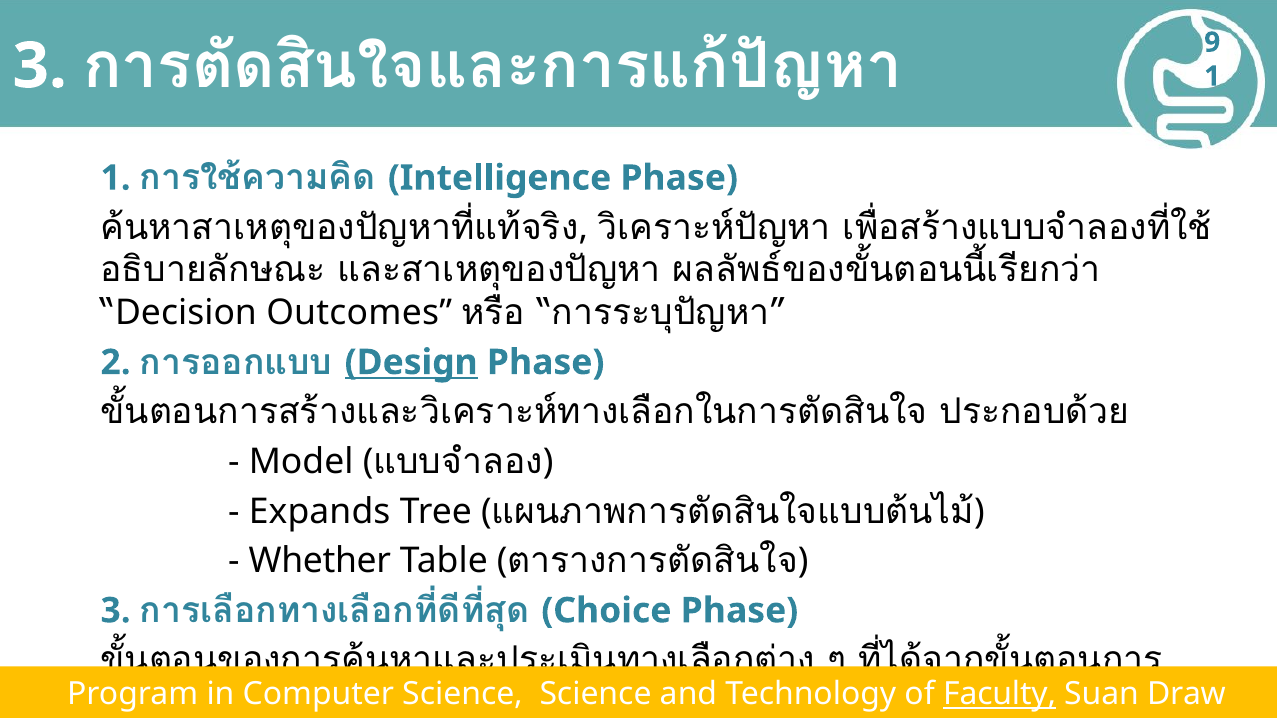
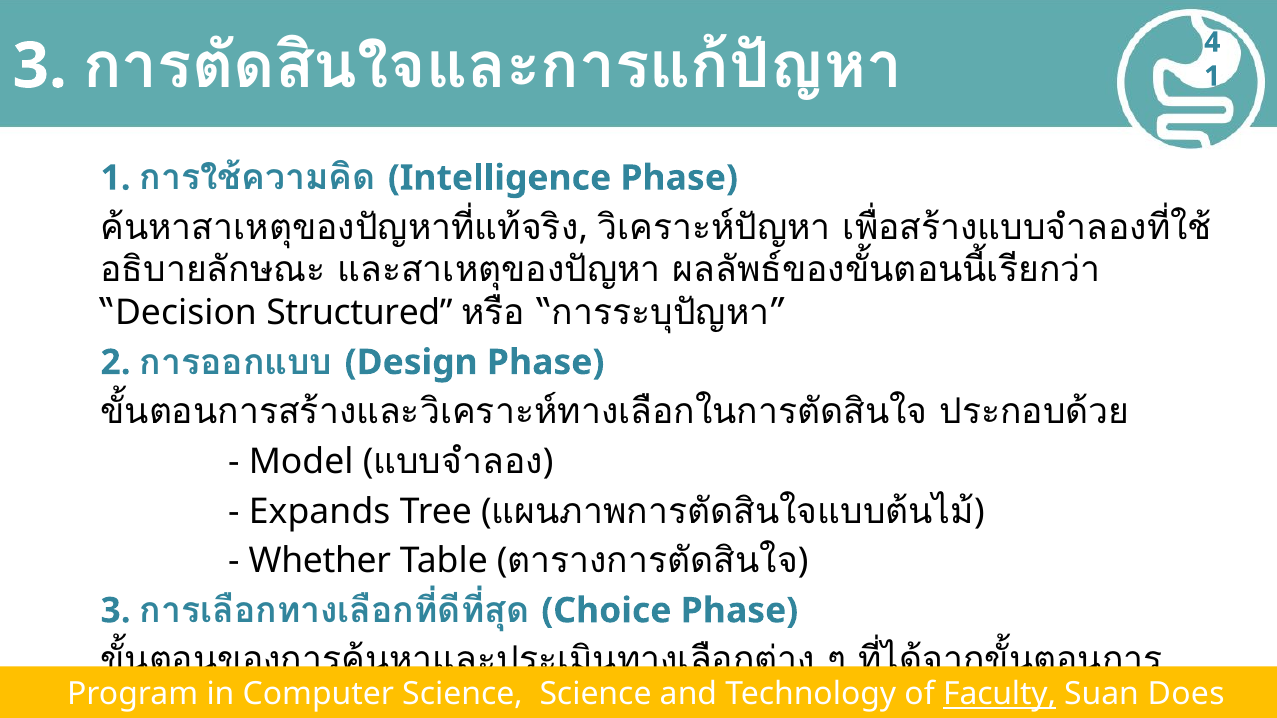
9: 9 -> 4
Outcomes: Outcomes -> Structured
Design underline: present -> none
Draw: Draw -> Does
